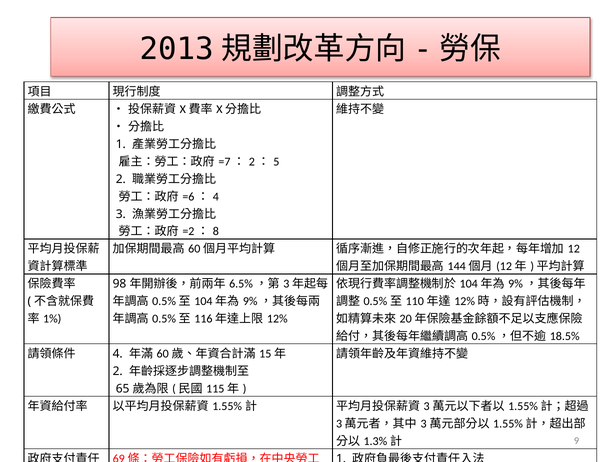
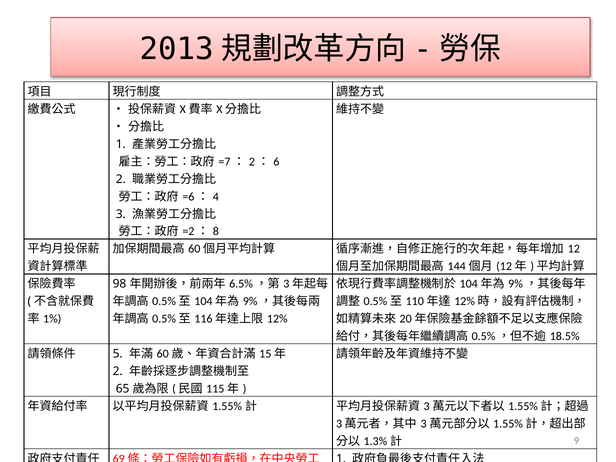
5: 5 -> 6
4 at (118, 354): 4 -> 5
